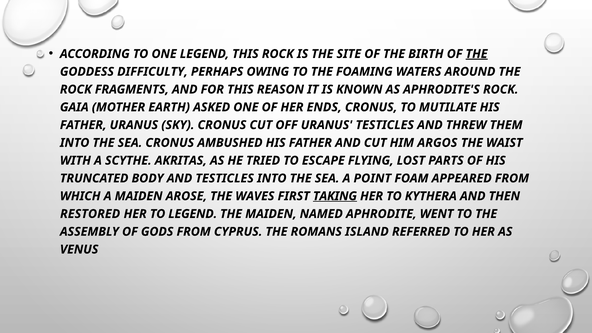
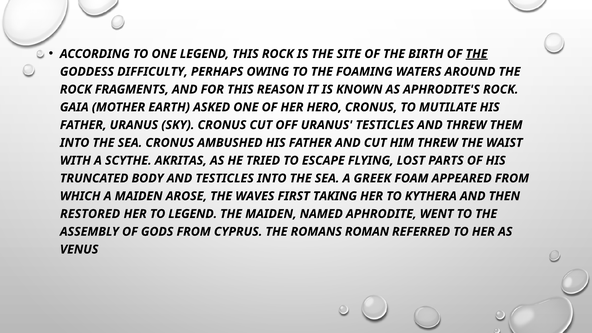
ENDS: ENDS -> HERO
HIM ARGOS: ARGOS -> THREW
POINT: POINT -> GREEK
TAKING underline: present -> none
ISLAND: ISLAND -> ROMAN
